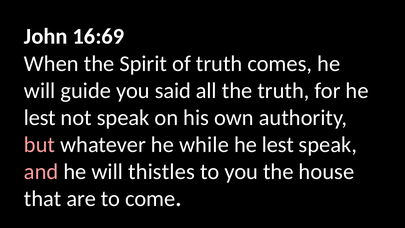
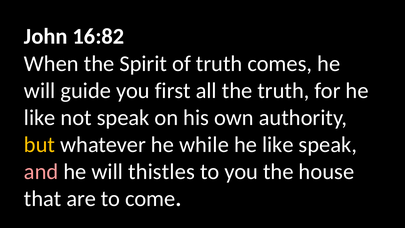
16:69: 16:69 -> 16:82
said: said -> first
lest at (40, 118): lest -> like
but colour: pink -> yellow
lest at (278, 145): lest -> like
